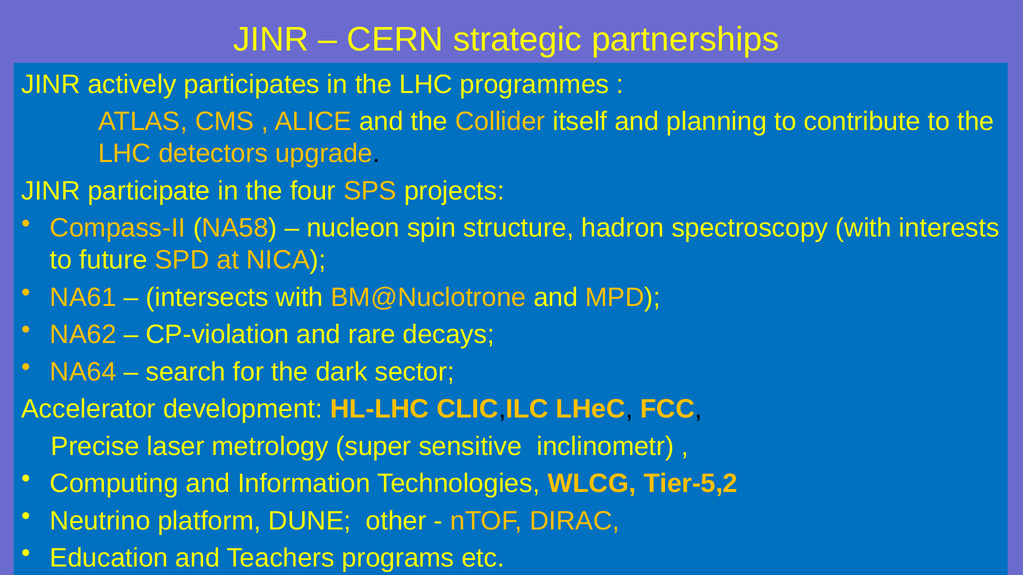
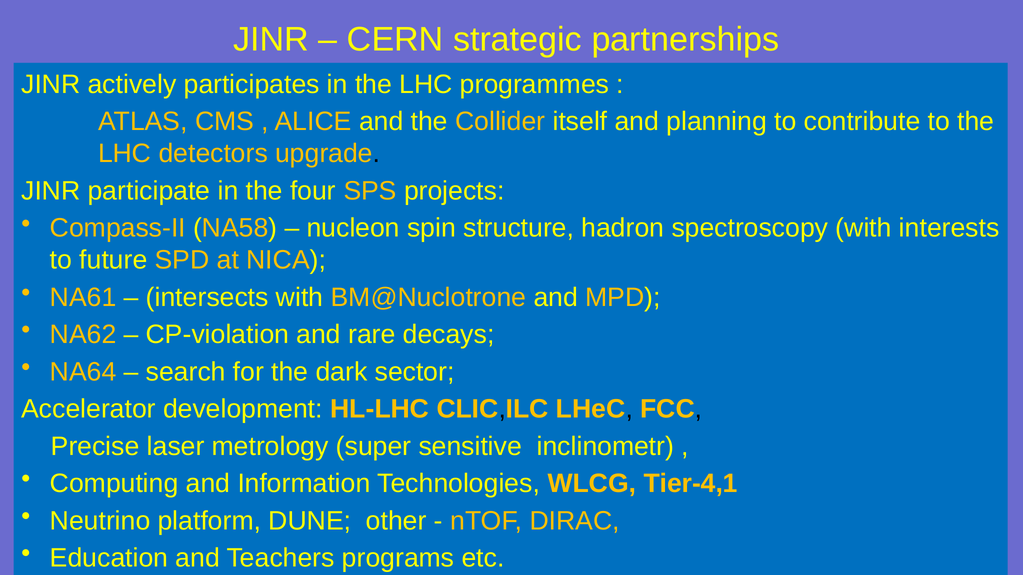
Tier-5,2: Tier-5,2 -> Tier-4,1
